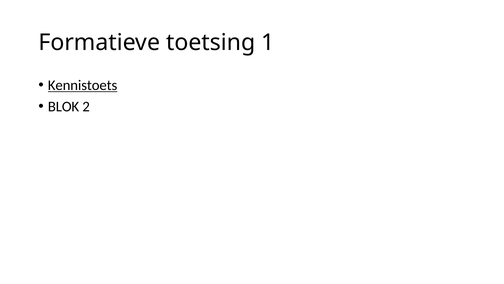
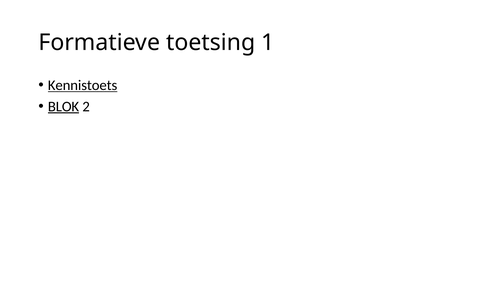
BLOK underline: none -> present
